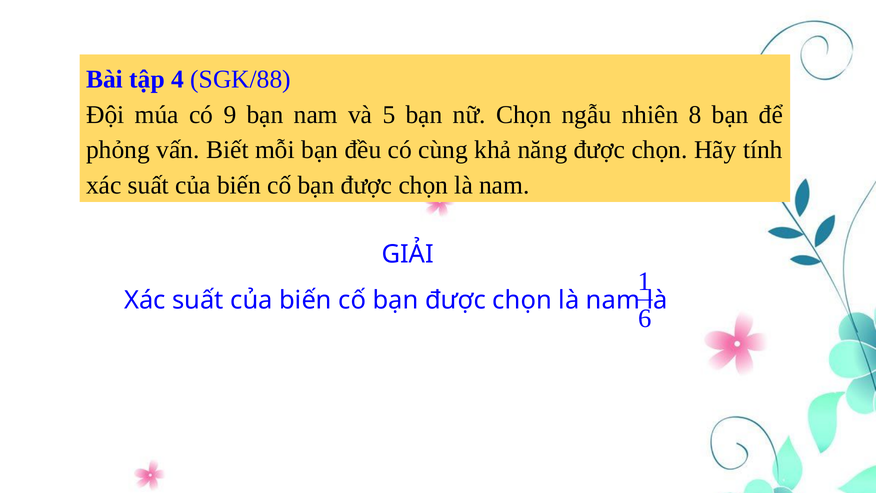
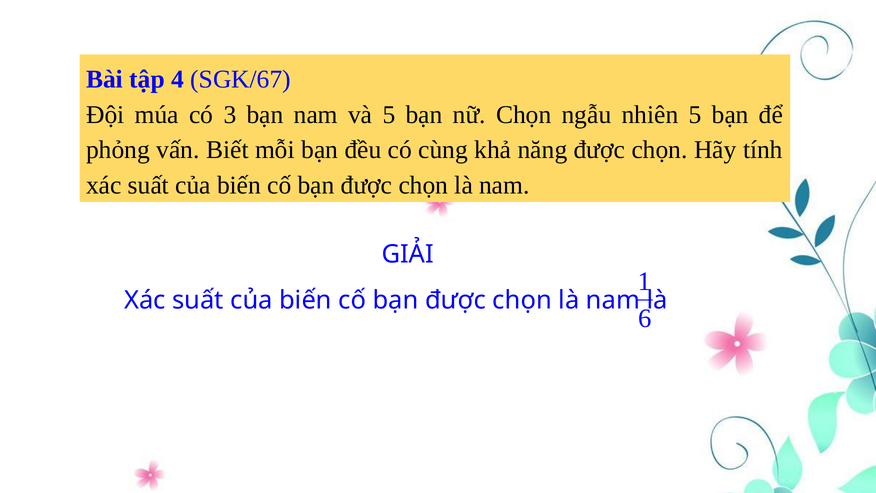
SGK/88: SGK/88 -> SGK/67
9: 9 -> 3
nhiên 8: 8 -> 5
